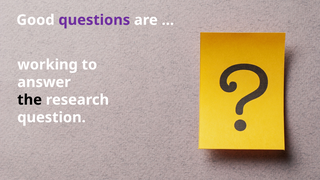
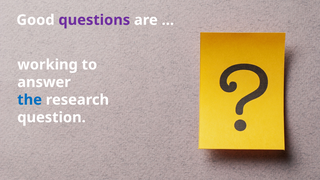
the colour: black -> blue
